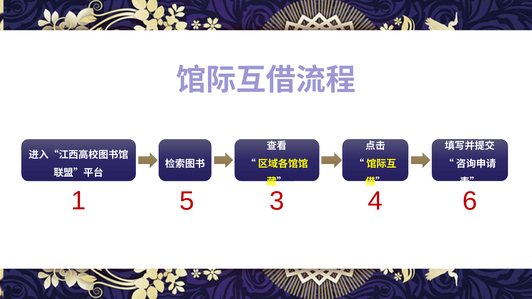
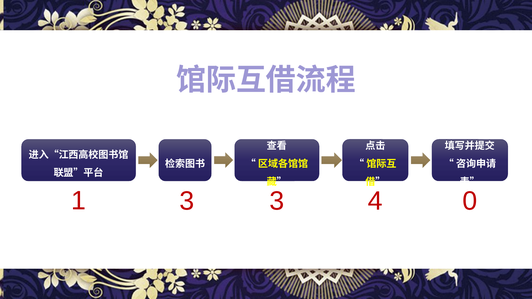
1 5: 5 -> 3
6: 6 -> 0
